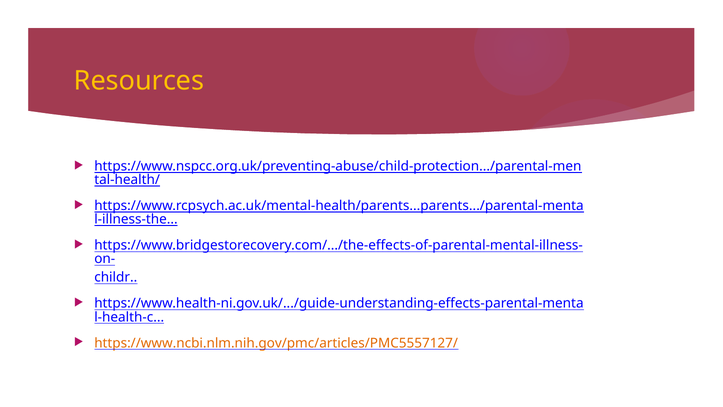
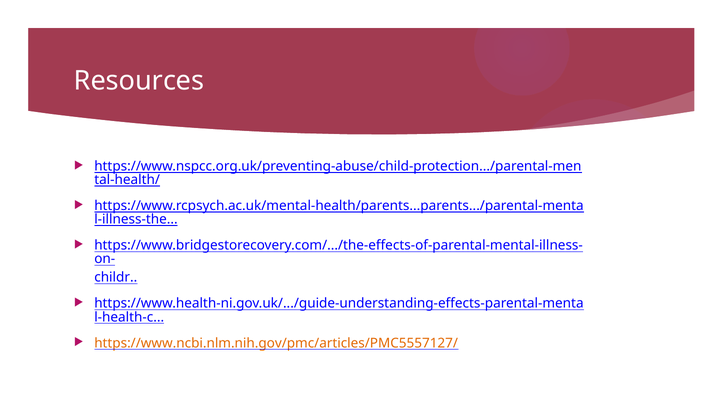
Resources colour: yellow -> white
